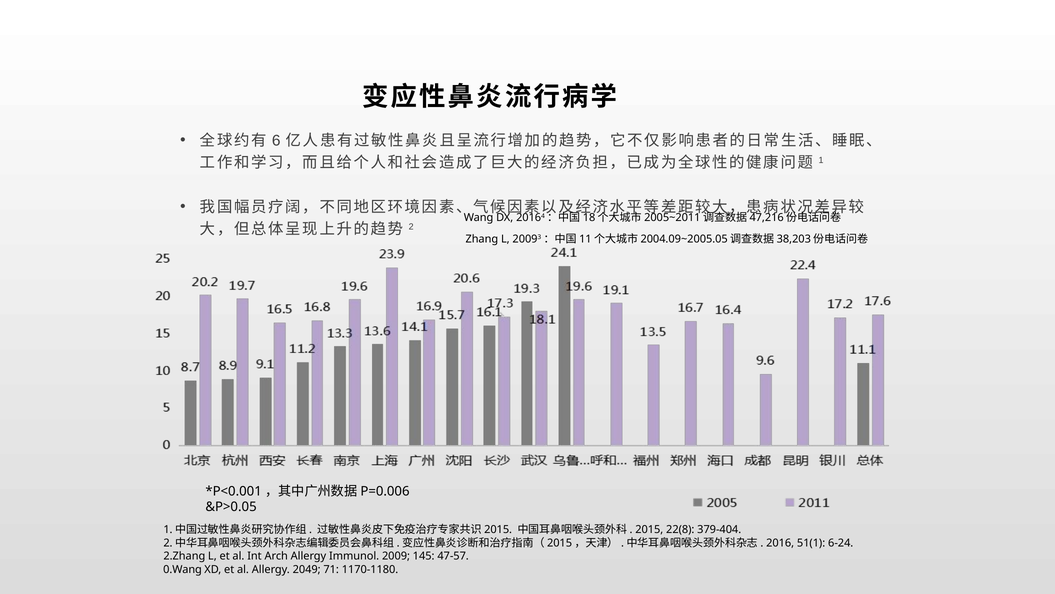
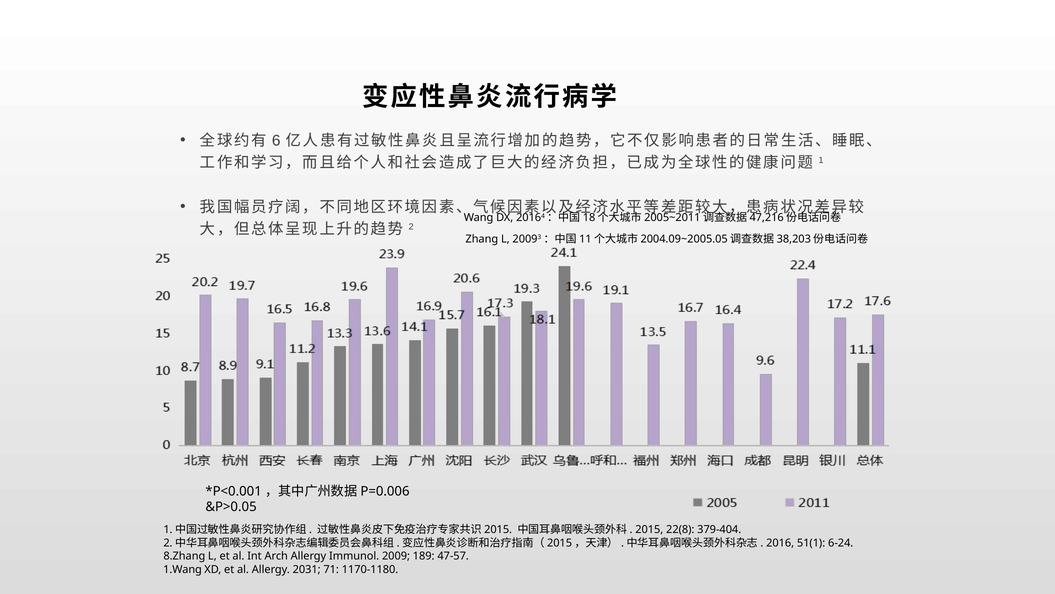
2.Zhang: 2.Zhang -> 8.Zhang
145: 145 -> 189
0.Wang: 0.Wang -> 1.Wang
2049: 2049 -> 2031
